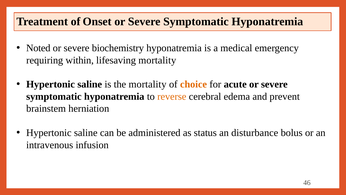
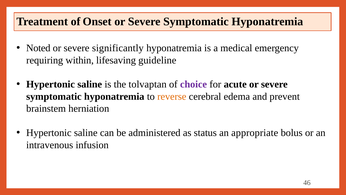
biochemistry: biochemistry -> significantly
lifesaving mortality: mortality -> guideline
the mortality: mortality -> tolvaptan
choice colour: orange -> purple
disturbance: disturbance -> appropriate
